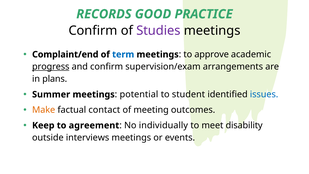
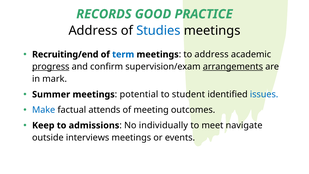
Confirm at (93, 31): Confirm -> Address
Studies colour: purple -> blue
Complaint/end: Complaint/end -> Recruiting/end
to approve: approve -> address
arrangements underline: none -> present
plans: plans -> mark
Make colour: orange -> blue
contact: contact -> attends
agreement: agreement -> admissions
disability: disability -> navigate
